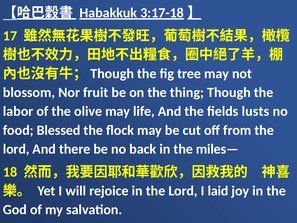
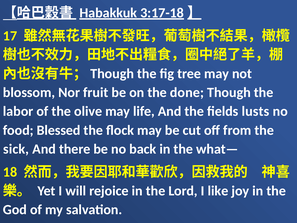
thing: thing -> done
lord at (16, 149): lord -> sick
miles—: miles— -> what—
laid: laid -> like
